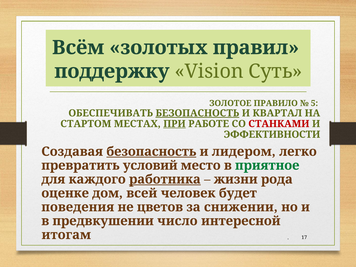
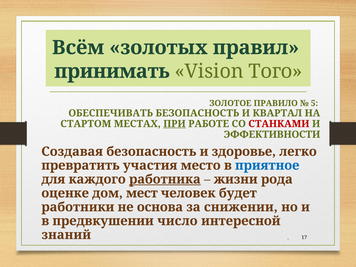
поддержку: поддержку -> принимать
Суть: Суть -> Того
БЕЗОПАСНОСТЬ at (197, 113) underline: present -> none
безопасность at (151, 152) underline: present -> none
лидером: лидером -> здоровье
условий: условий -> участия
приятное colour: green -> blue
всей: всей -> мест
поведения: поведения -> работники
цветов: цветов -> основа
итогам: итогам -> знаний
